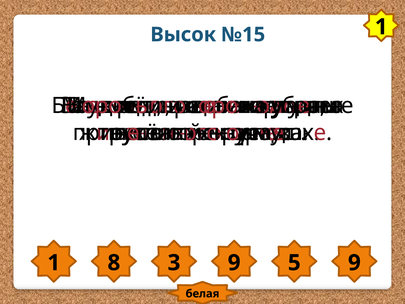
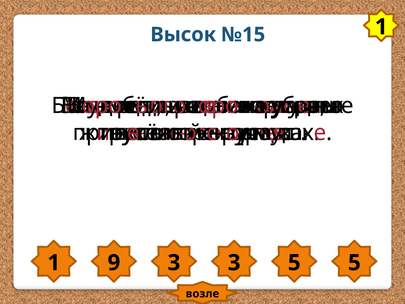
8: 8 -> 9
3 9: 9 -> 3
5 9: 9 -> 5
белая: белая -> возле
